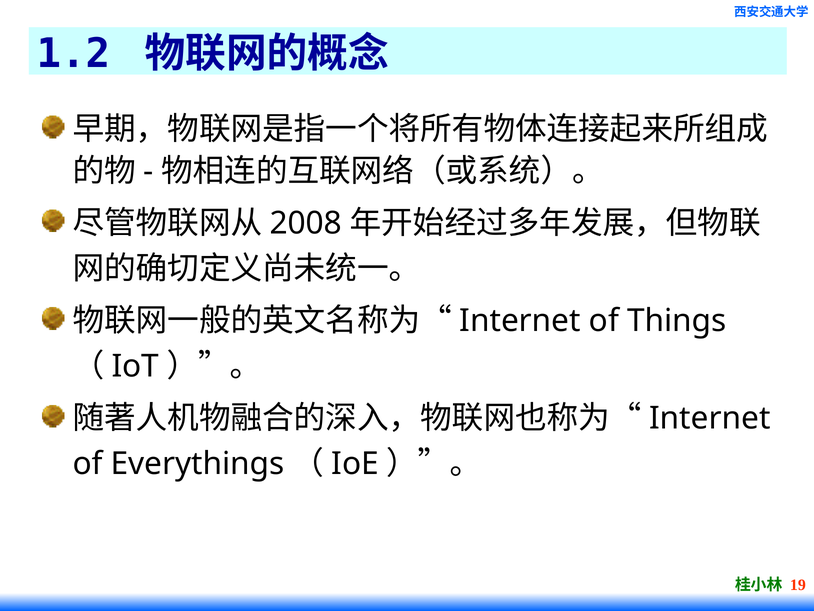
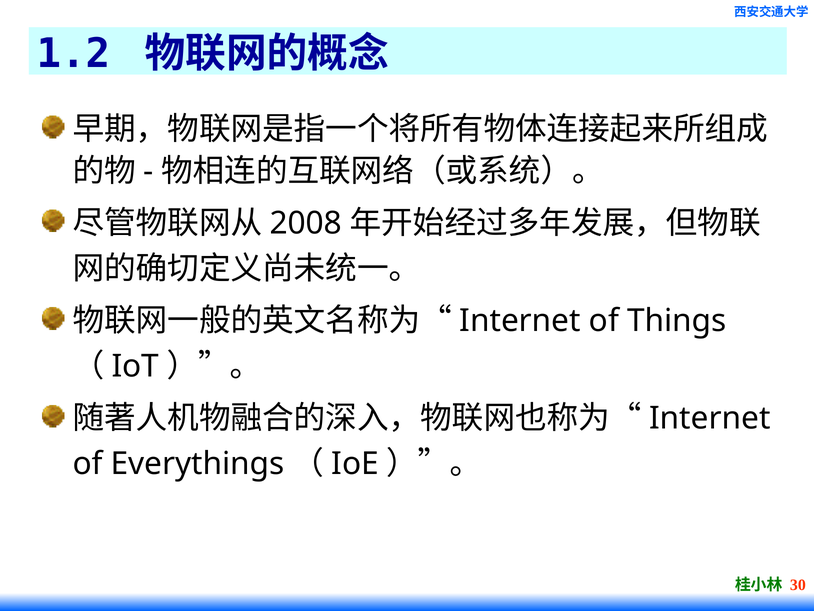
19: 19 -> 30
